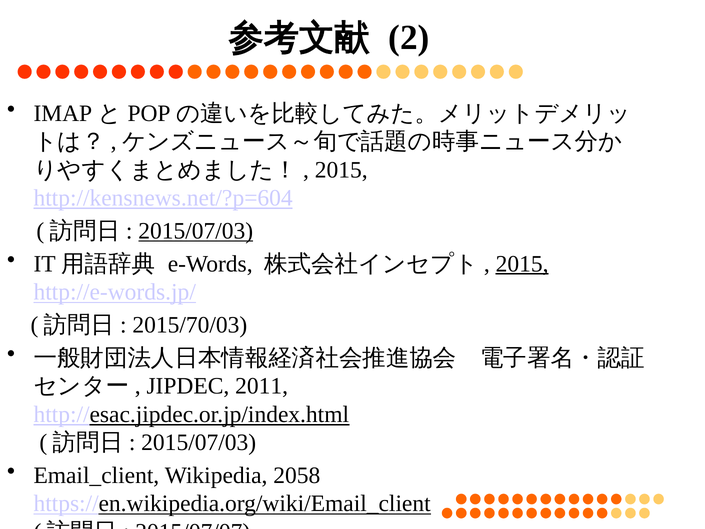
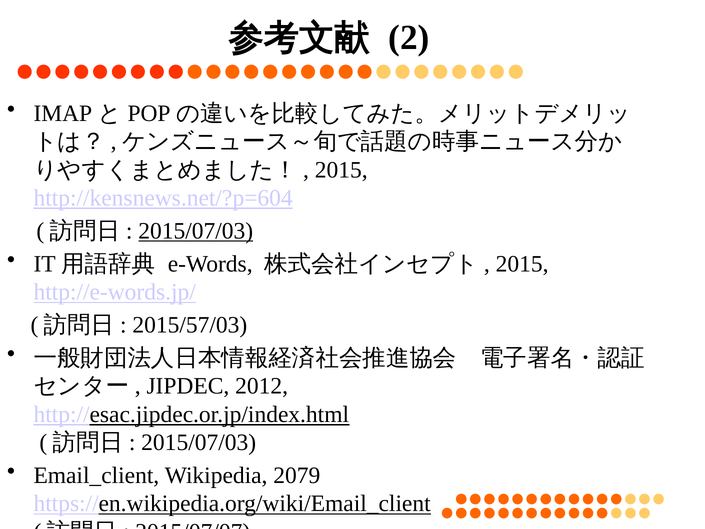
2015 at (522, 264) underline: present -> none
2015/70/03: 2015/70/03 -> 2015/57/03
2011: 2011 -> 2012
2058: 2058 -> 2079
